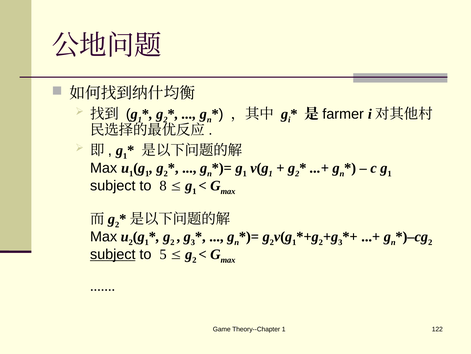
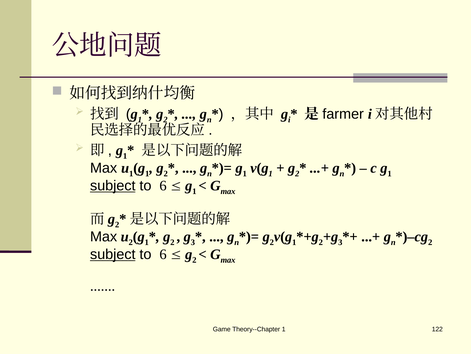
subject at (113, 185) underline: none -> present
8 at (163, 185): 8 -> 6
5 at (163, 254): 5 -> 6
